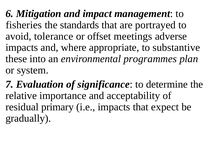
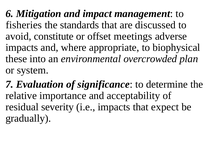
portrayed: portrayed -> discussed
tolerance: tolerance -> constitute
substantive: substantive -> biophysical
programmes: programmes -> overcrowded
primary: primary -> severity
